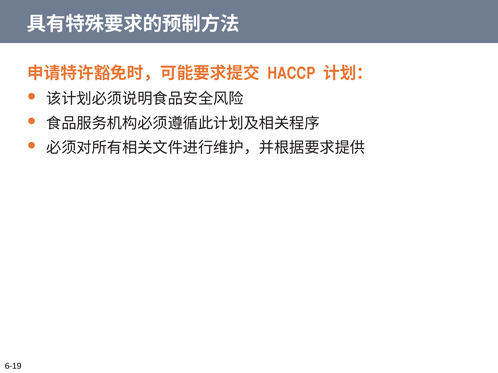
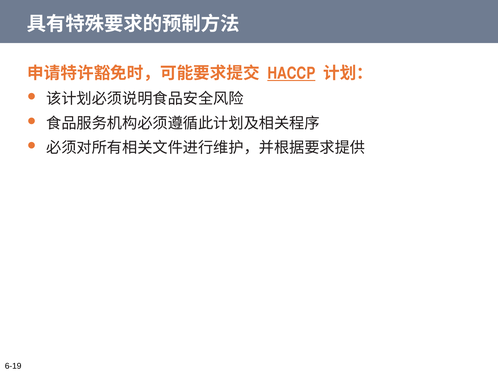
HACCP underline: none -> present
